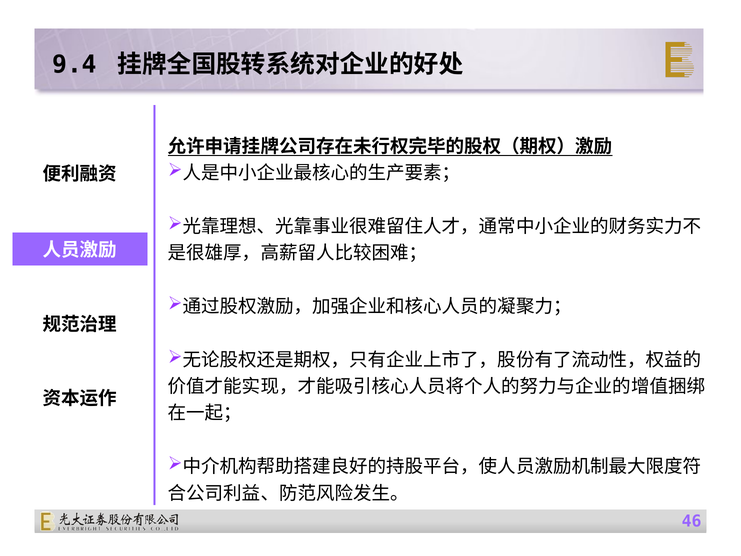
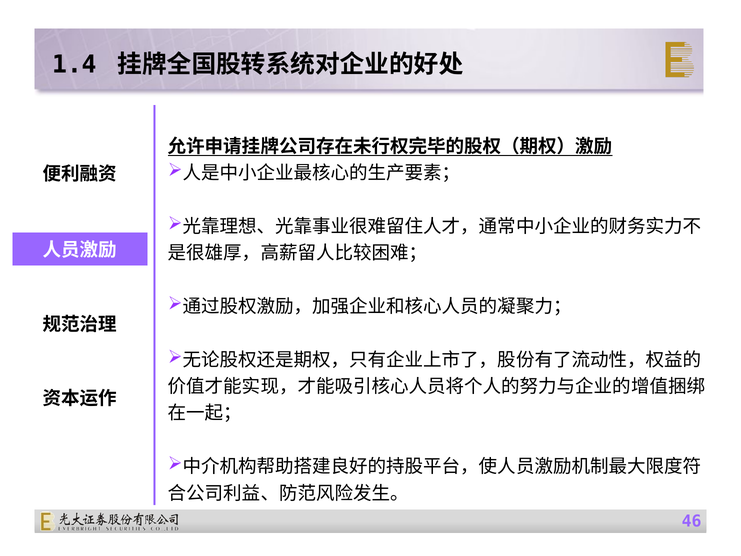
9.4: 9.4 -> 1.4
